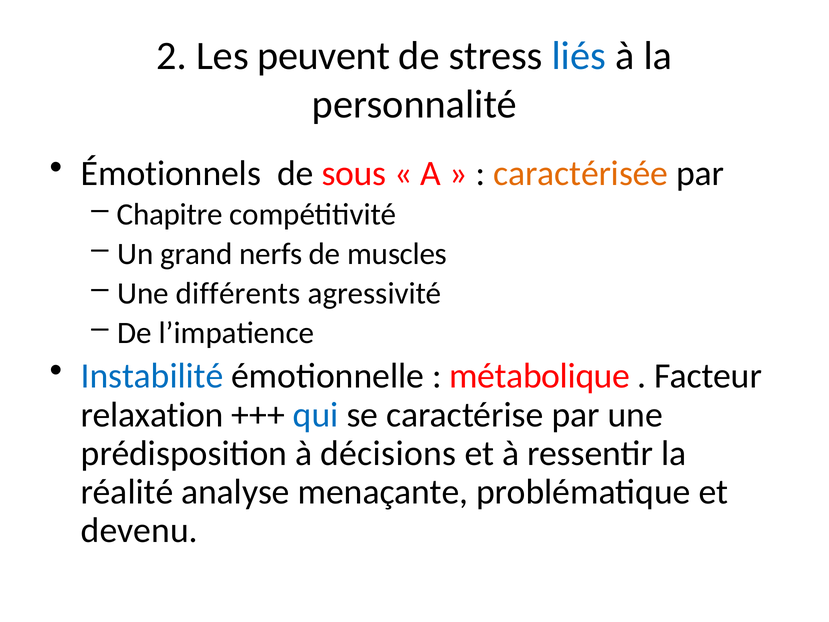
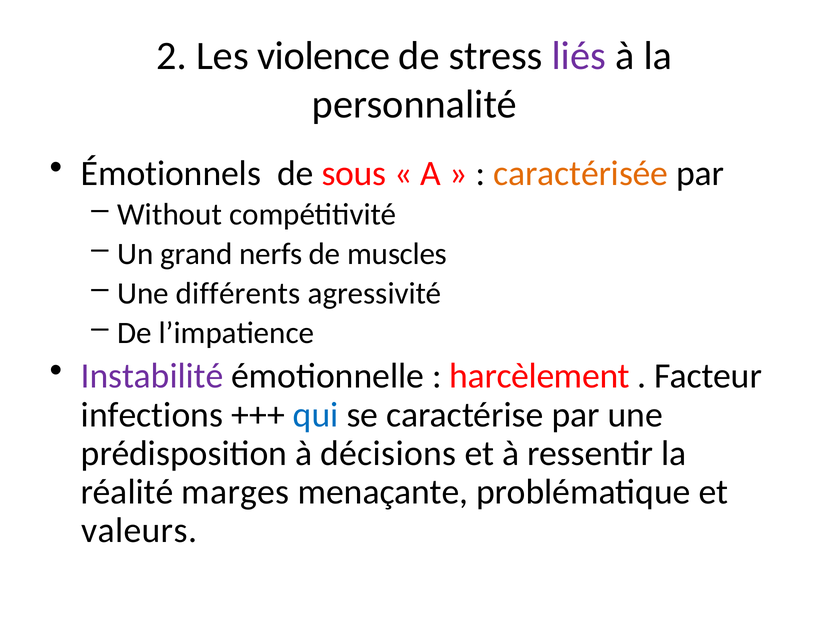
peuvent: peuvent -> violence
liés colour: blue -> purple
Chapitre: Chapitre -> Without
Instabilité colour: blue -> purple
métabolique: métabolique -> harcèlement
relaxation: relaxation -> infections
analyse: analyse -> marges
devenu: devenu -> valeurs
